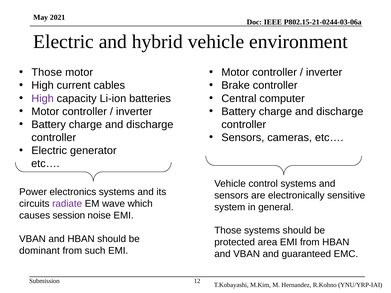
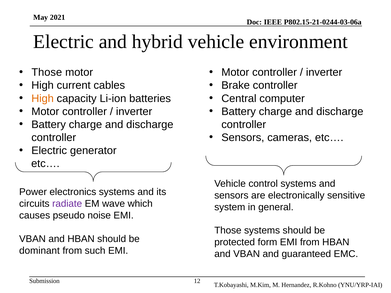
High at (43, 99) colour: purple -> orange
session: session -> pseudo
area: area -> form
